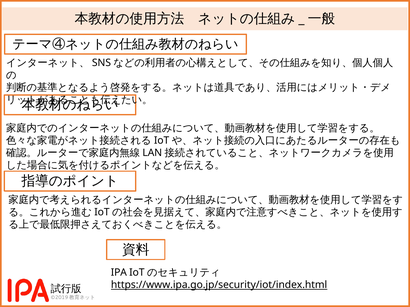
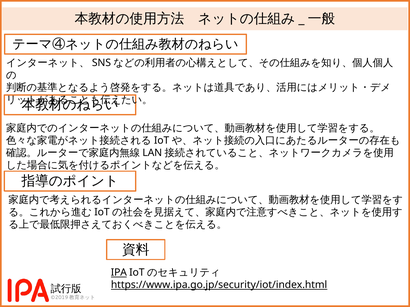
IPA underline: none -> present
